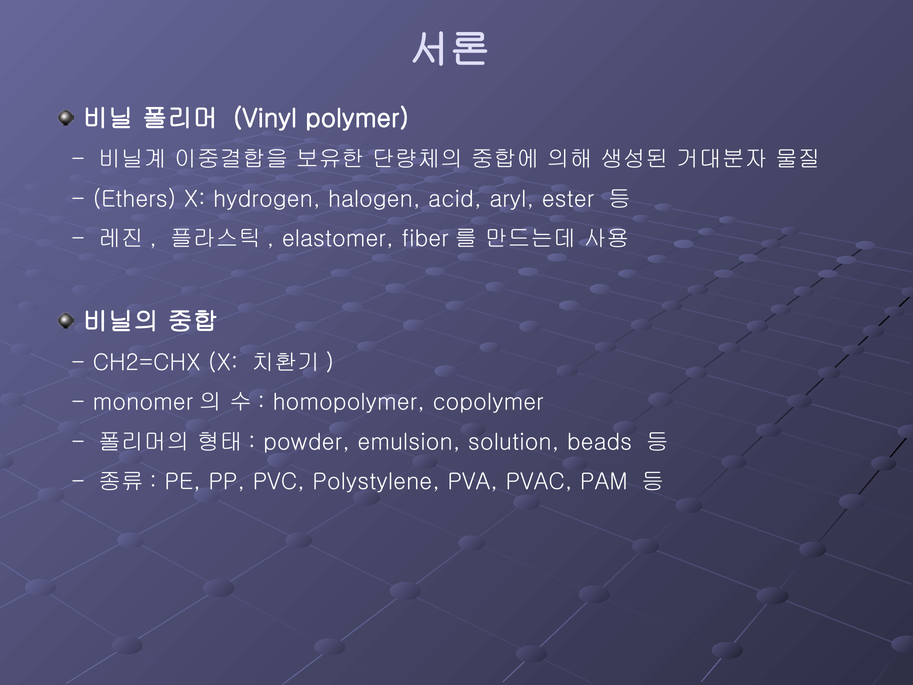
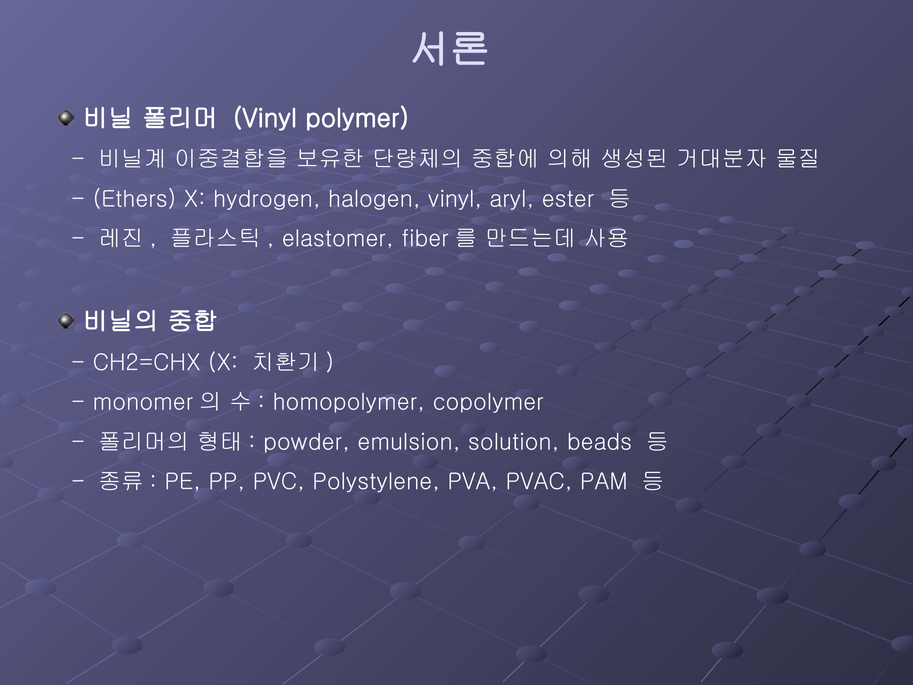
halogen acid: acid -> vinyl
